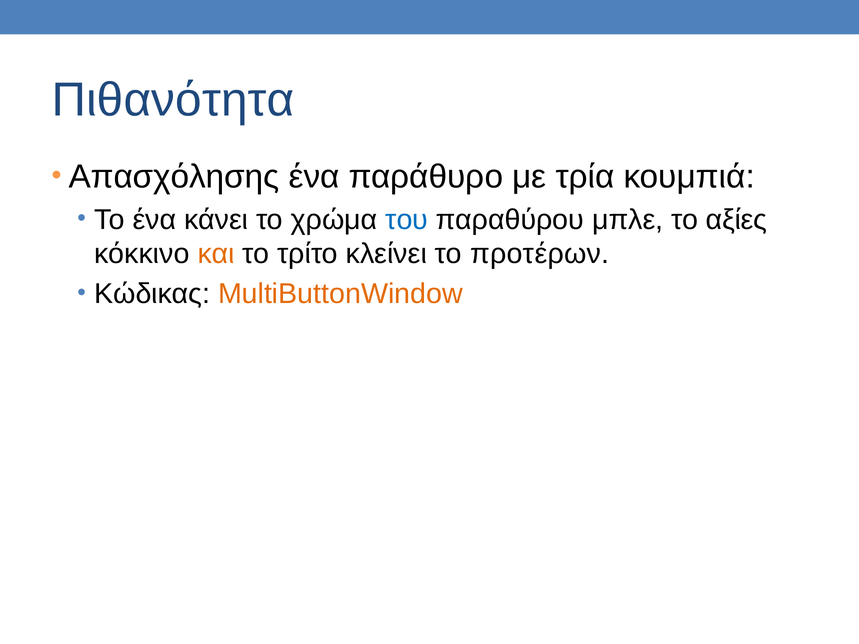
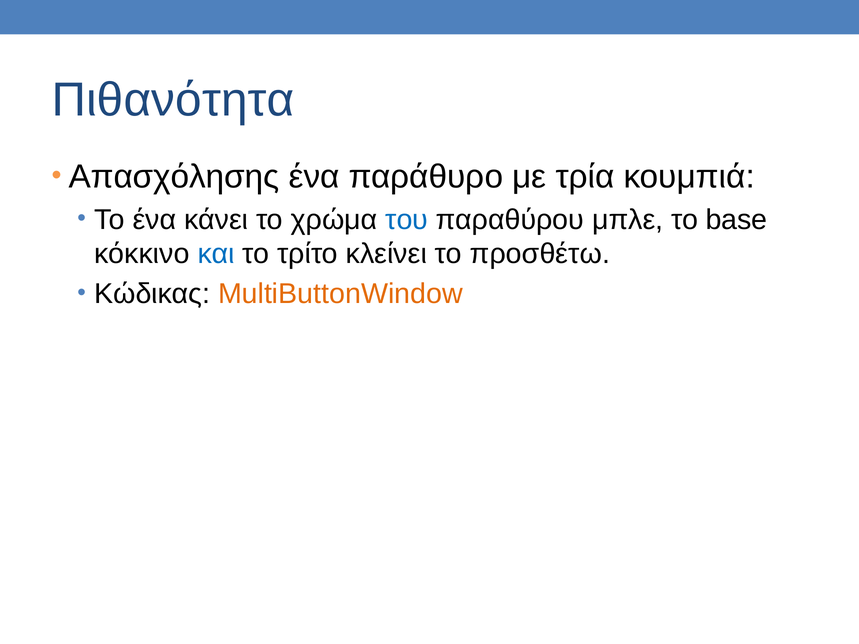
αξίες: αξίες -> base
και colour: orange -> blue
προτέρων: προτέρων -> προσθέτω
